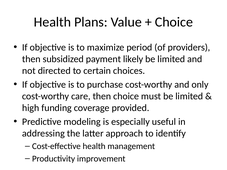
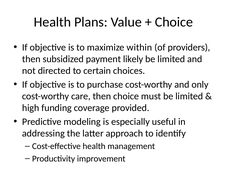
period: period -> within
